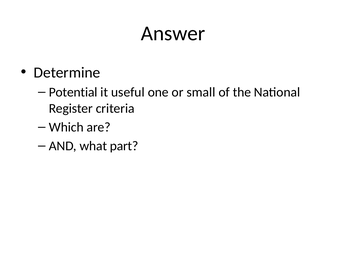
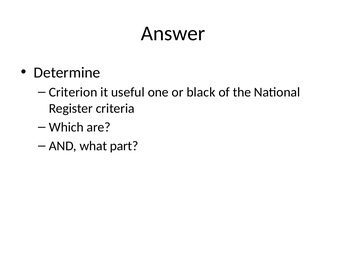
Potential: Potential -> Criterion
small: small -> black
